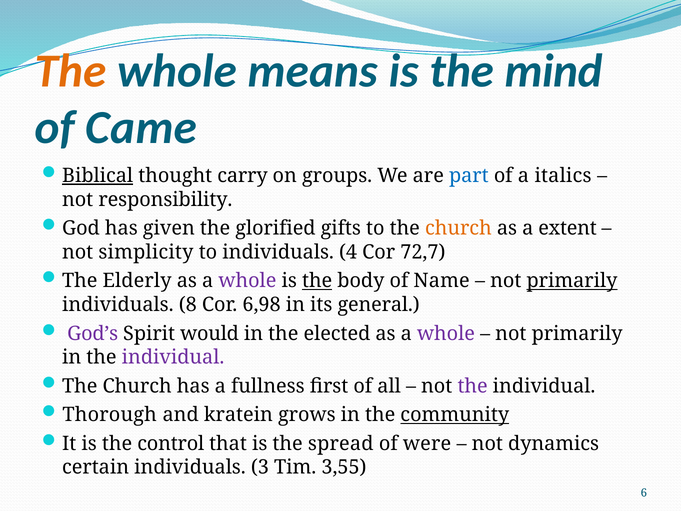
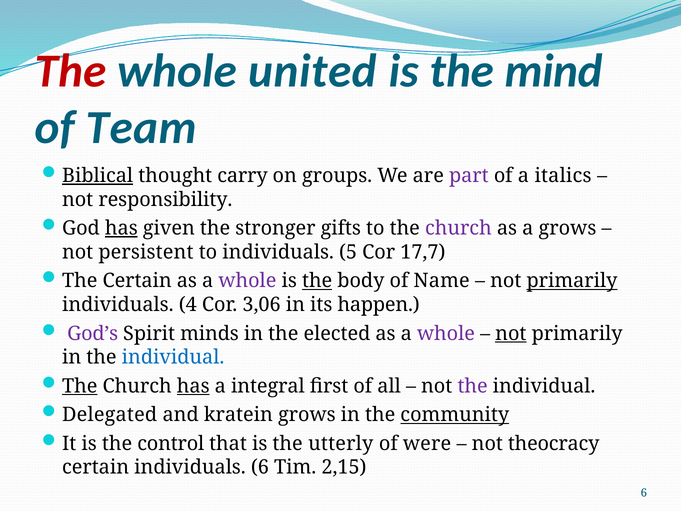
The at (71, 71) colour: orange -> red
means: means -> united
Came: Came -> Team
part colour: blue -> purple
has at (121, 228) underline: none -> present
glorified: glorified -> stronger
church at (458, 228) colour: orange -> purple
a extent: extent -> grows
simplicity: simplicity -> persistent
4: 4 -> 5
72,7: 72,7 -> 17,7
The Elderly: Elderly -> Certain
8: 8 -> 4
6,98: 6,98 -> 3,06
general: general -> happen
would: would -> minds
not at (511, 333) underline: none -> present
individual at (173, 357) colour: purple -> blue
The at (80, 386) underline: none -> present
has at (193, 386) underline: none -> present
fullness: fullness -> integral
Thorough: Thorough -> Delegated
spread: spread -> utterly
dynamics: dynamics -> theocracy
individuals 3: 3 -> 6
3,55: 3,55 -> 2,15
